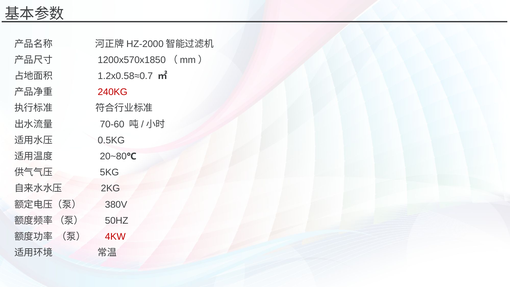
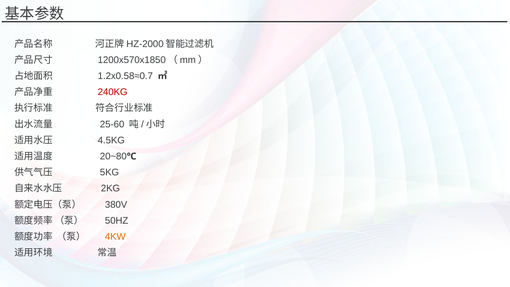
70-60: 70-60 -> 25-60
0.5KG: 0.5KG -> 4.5KG
4KW colour: red -> orange
